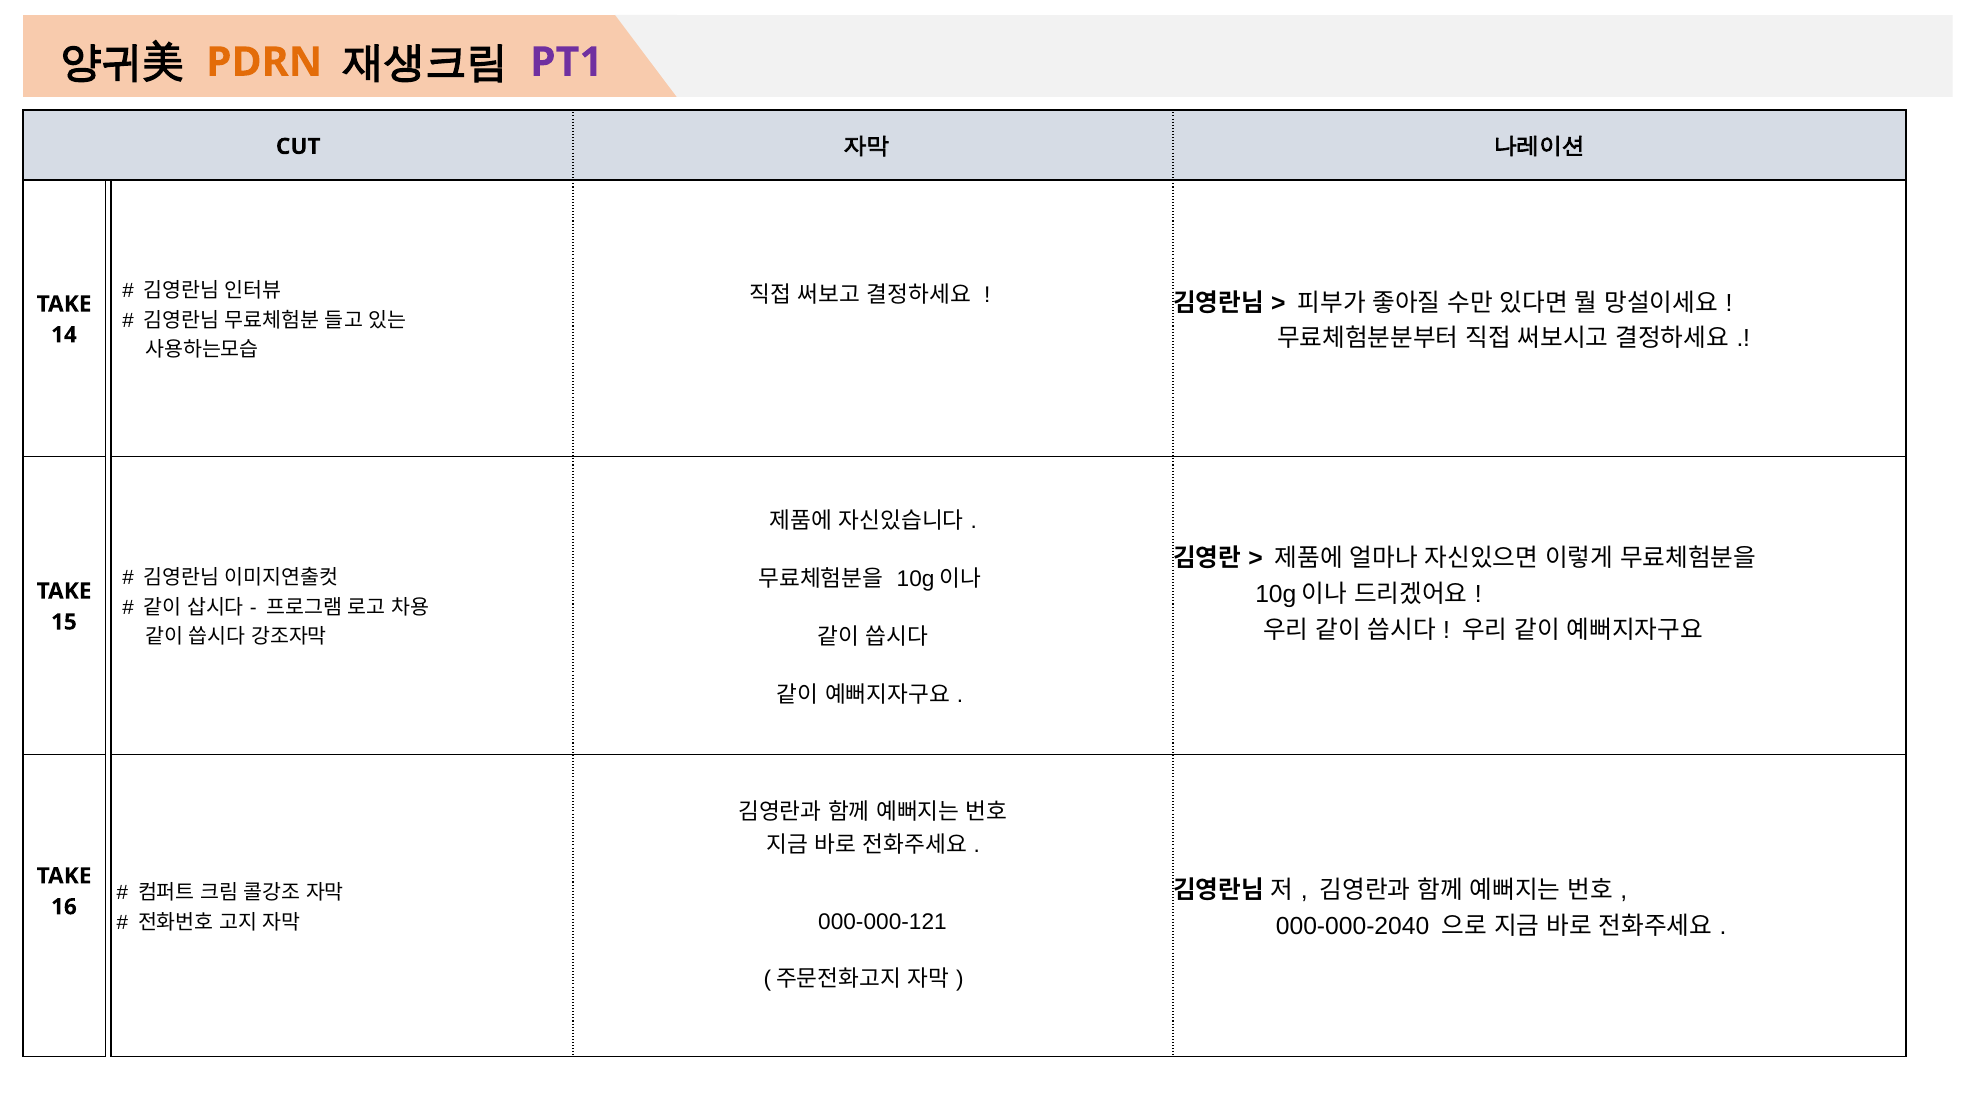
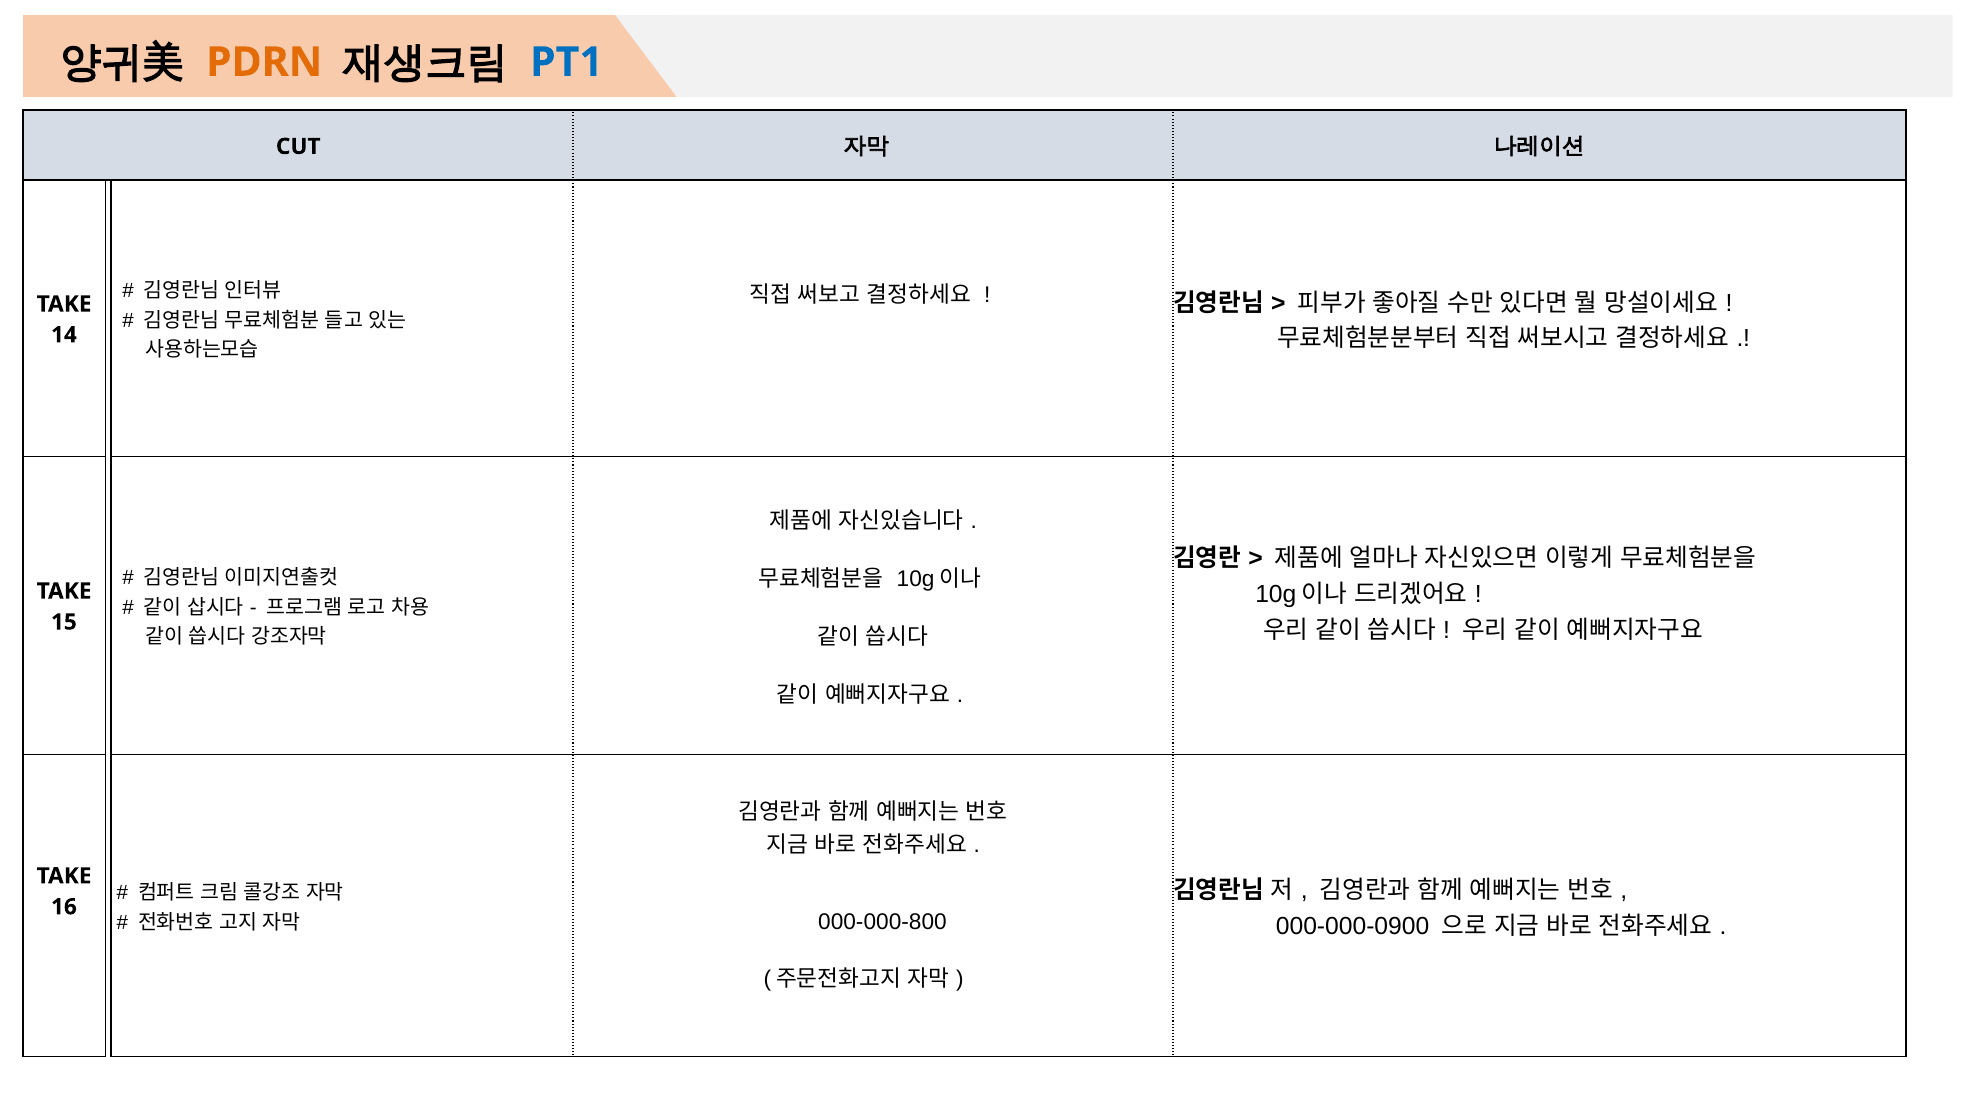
PT1 colour: purple -> blue
000-000-121: 000-000-121 -> 000-000-800
000-000-2040: 000-000-2040 -> 000-000-0900
